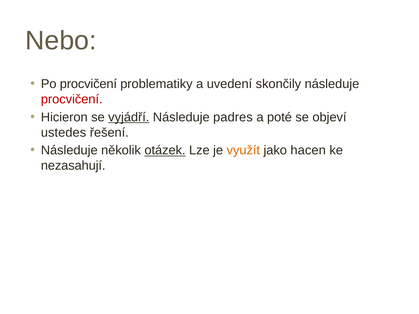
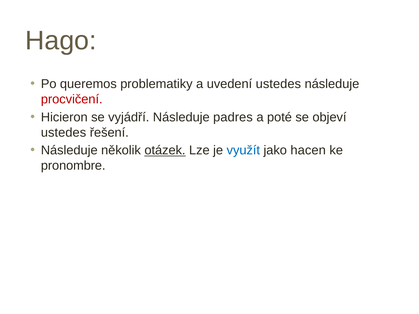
Nebo: Nebo -> Hago
Po procvičení: procvičení -> queremos
uvedení skončily: skončily -> ustedes
vyjádří underline: present -> none
využít colour: orange -> blue
nezasahují: nezasahují -> pronombre
